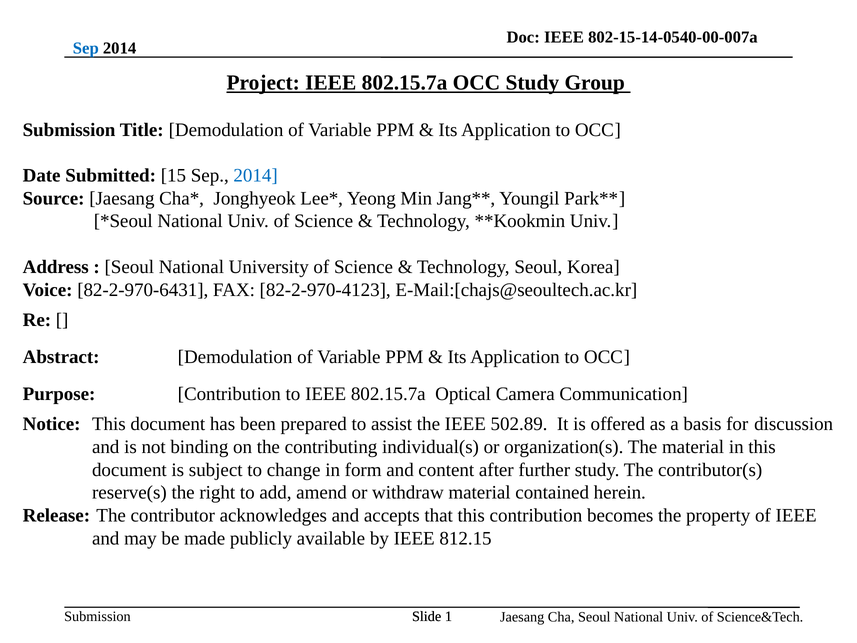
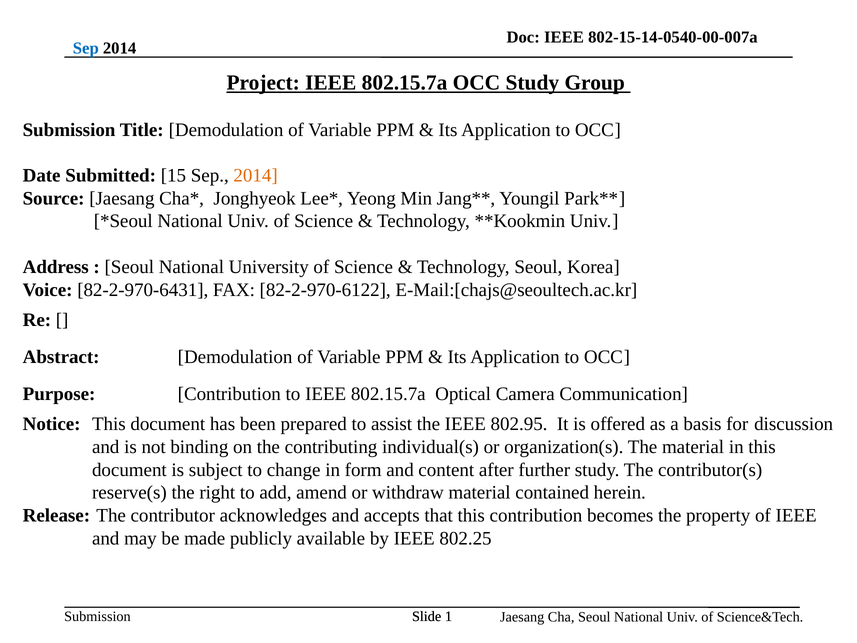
2014 at (256, 175) colour: blue -> orange
82-2-970-4123: 82-2-970-4123 -> 82-2-970-6122
502.89: 502.89 -> 802.95
812.15: 812.15 -> 802.25
